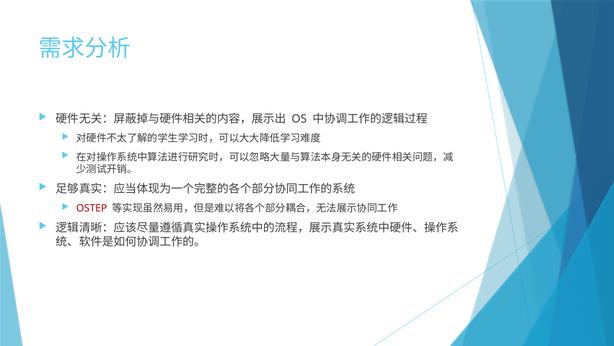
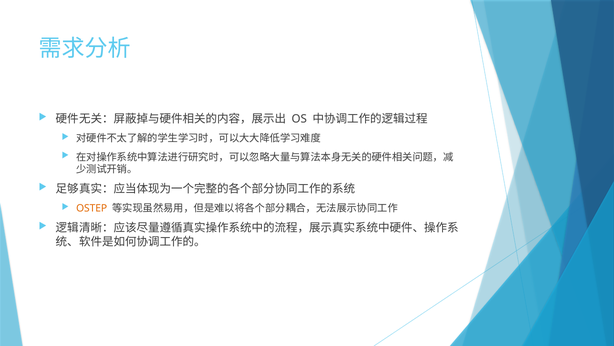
OSTEP colour: red -> orange
